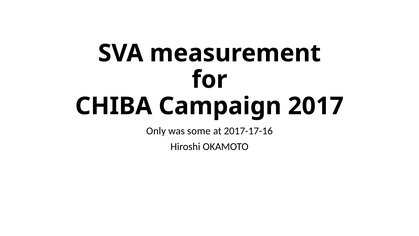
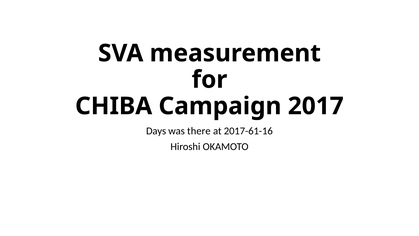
Only: Only -> Days
some: some -> there
2017-17-16: 2017-17-16 -> 2017-61-16
